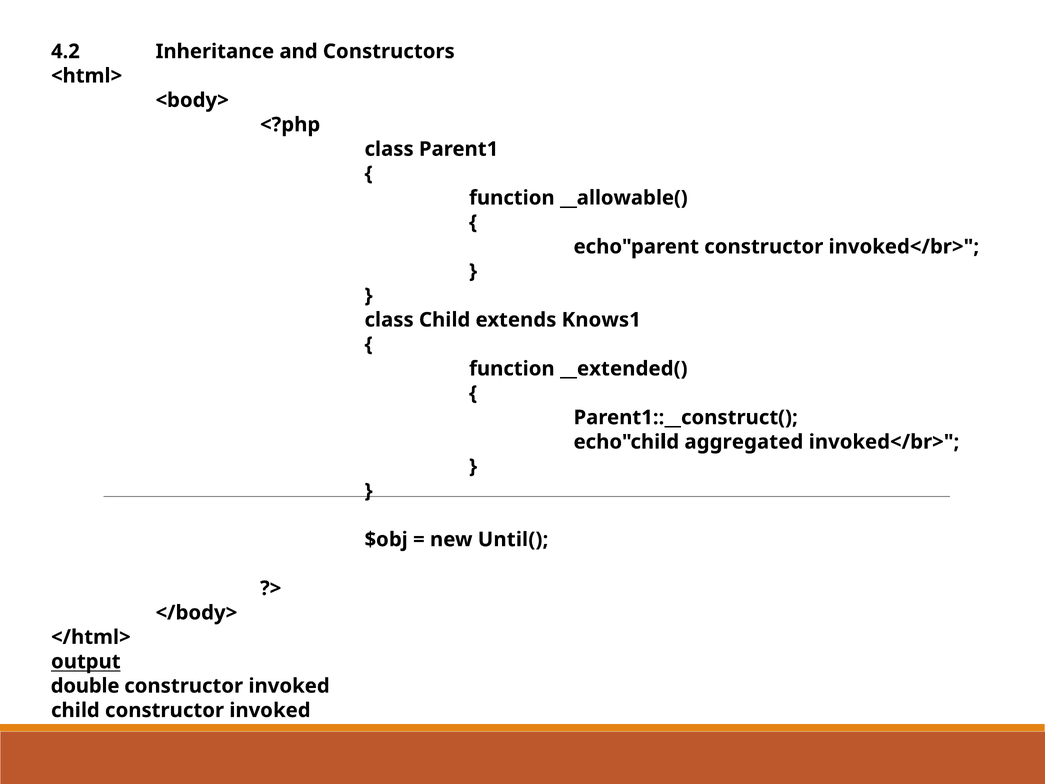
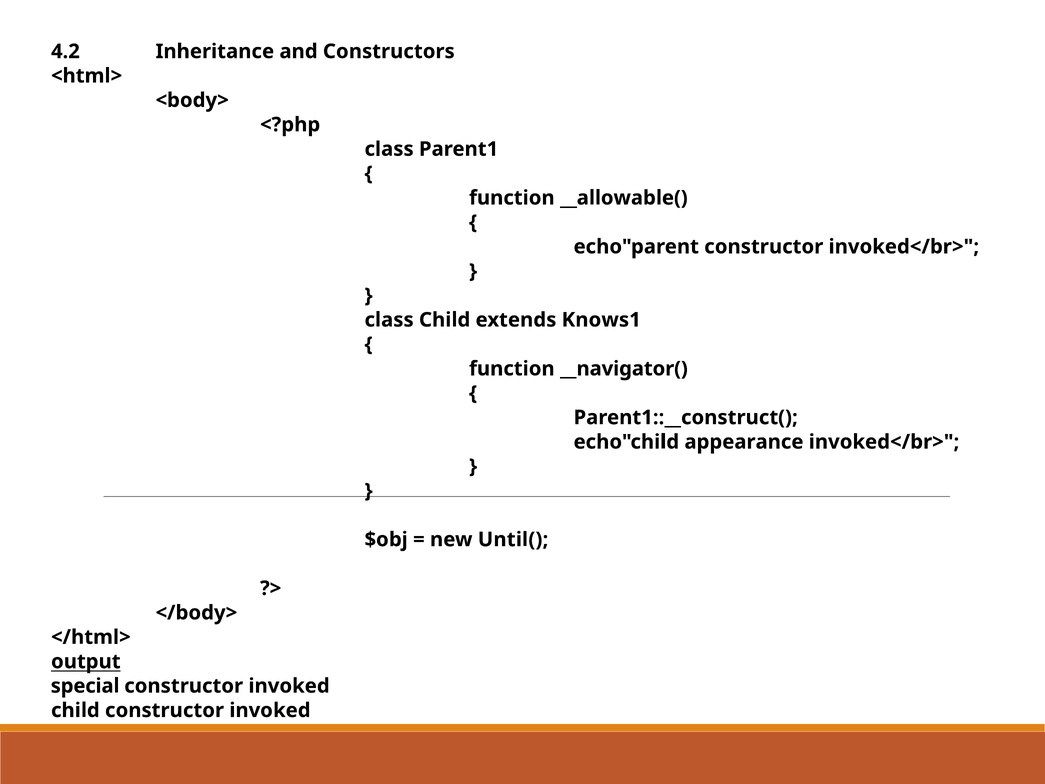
__extended(: __extended( -> __navigator(
aggregated: aggregated -> appearance
double: double -> special
